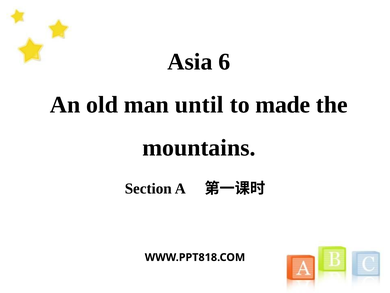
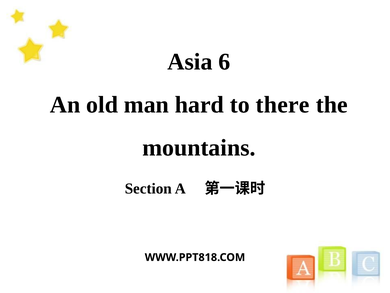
until: until -> hard
made: made -> there
